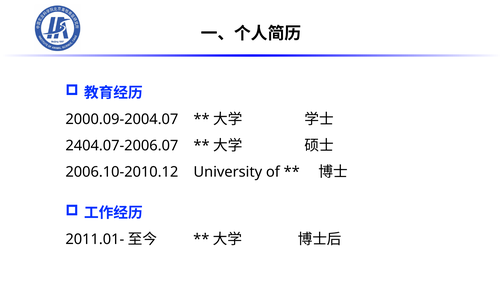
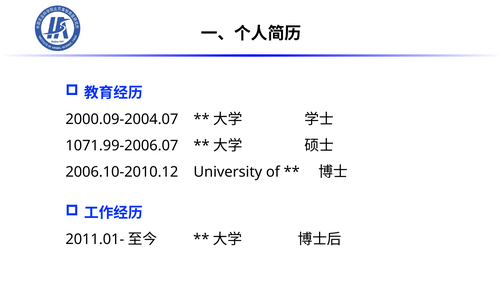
2404.07-2006.07: 2404.07-2006.07 -> 1071.99-2006.07
